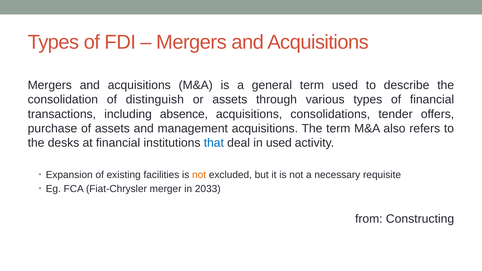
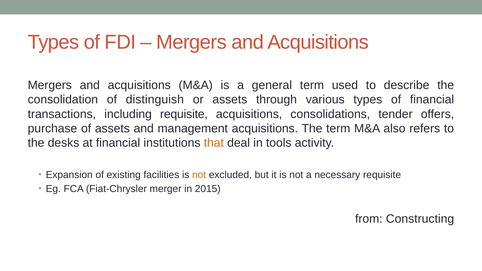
including absence: absence -> requisite
that colour: blue -> orange
in used: used -> tools
2033: 2033 -> 2015
